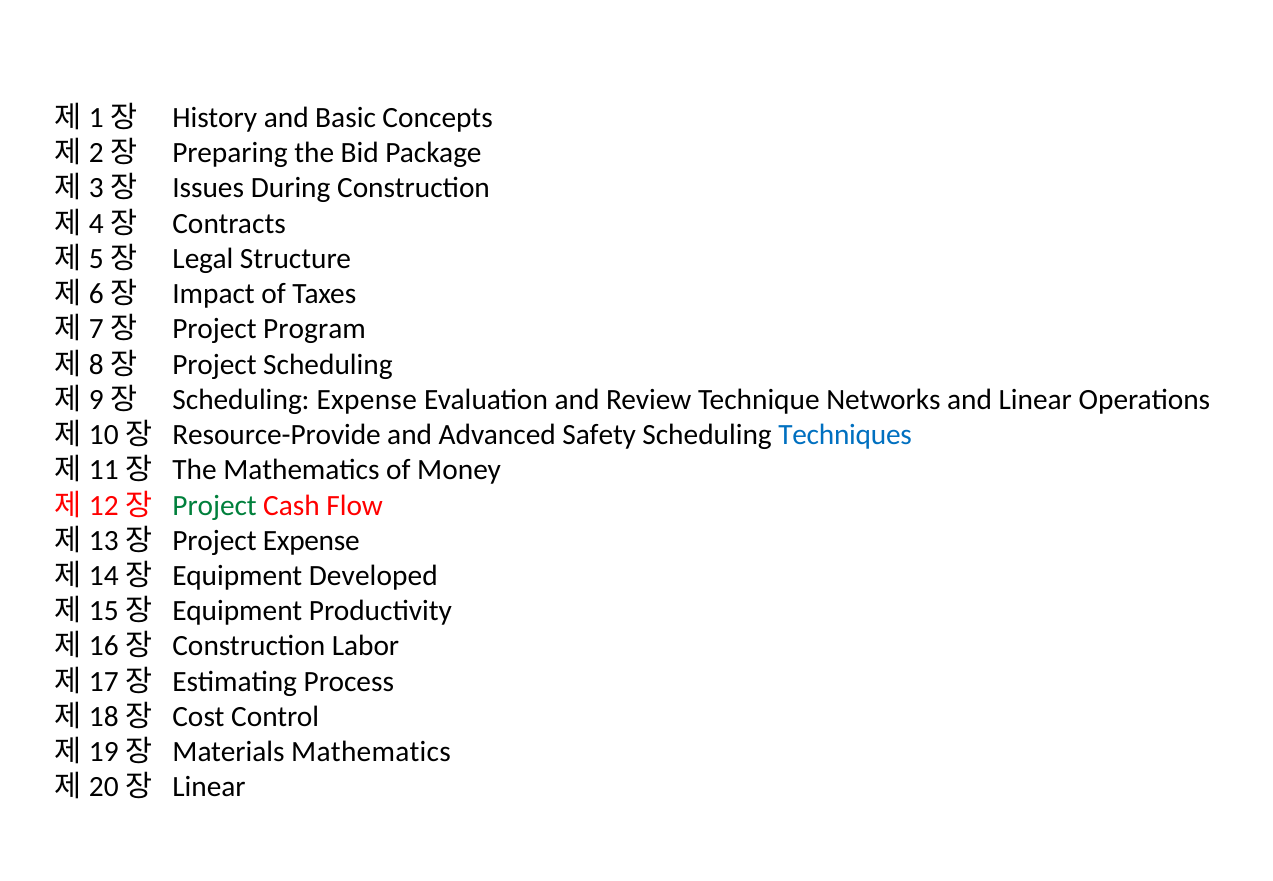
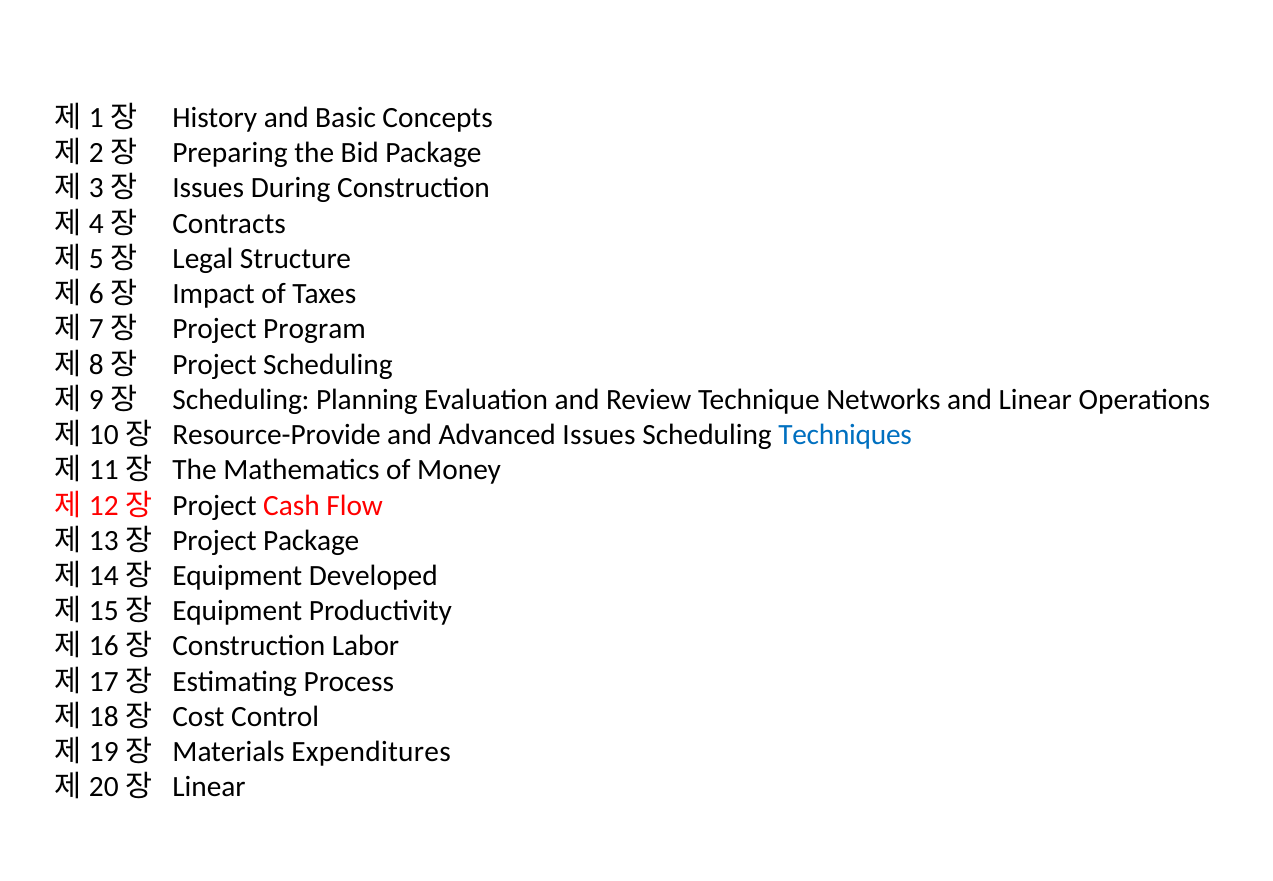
Scheduling Expense: Expense -> Planning
Advanced Safety: Safety -> Issues
Project at (215, 505) colour: green -> black
Project Expense: Expense -> Package
Materials Mathematics: Mathematics -> Expenditures
